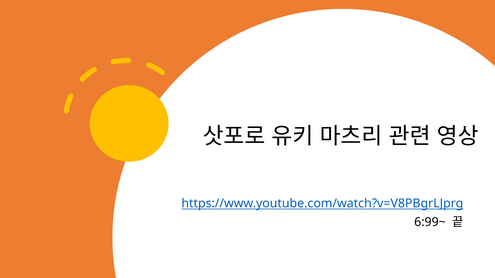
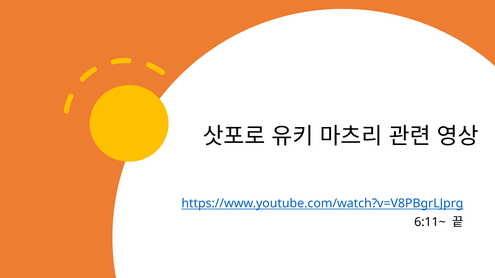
6:99~: 6:99~ -> 6:11~
